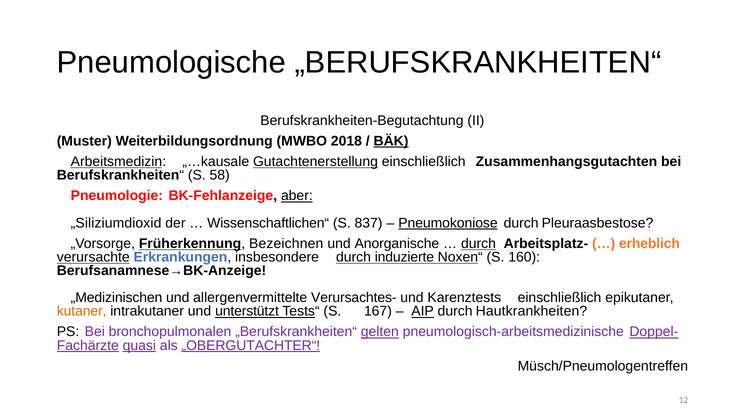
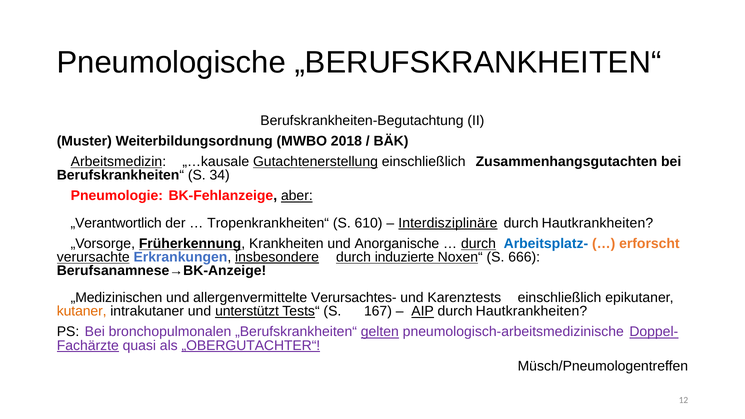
BÄK underline: present -> none
58: 58 -> 34
„Siliziumdioxid: „Siliziumdioxid -> „Verantwortlich
Wissenschaftlichen“: Wissenschaftlichen“ -> Tropenkrankheiten“
837: 837 -> 610
Pneumokoniose: Pneumokoniose -> Interdisziplinäre
Pleuraasbestose at (597, 223): Pleuraasbestose -> Hautkrankheiten
Bezeichnen: Bezeichnen -> Krankheiten
Arbeitsplatz- colour: black -> blue
erheblich: erheblich -> erforscht
insbesondere underline: none -> present
160: 160 -> 666
quasi underline: present -> none
